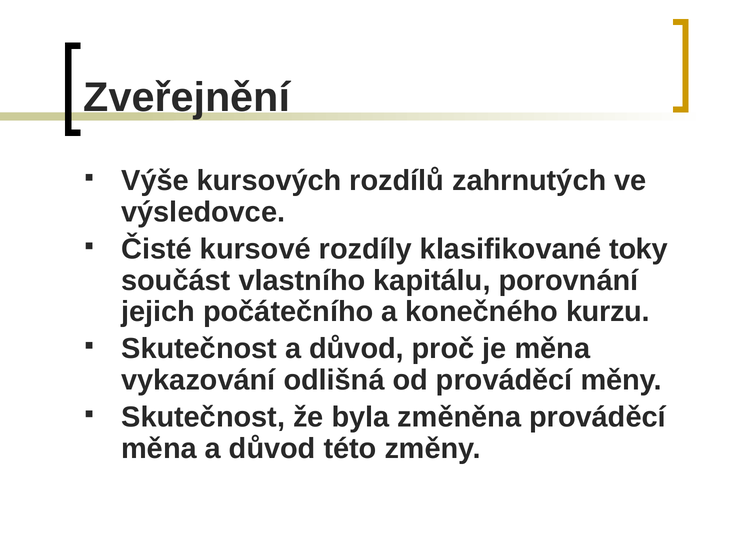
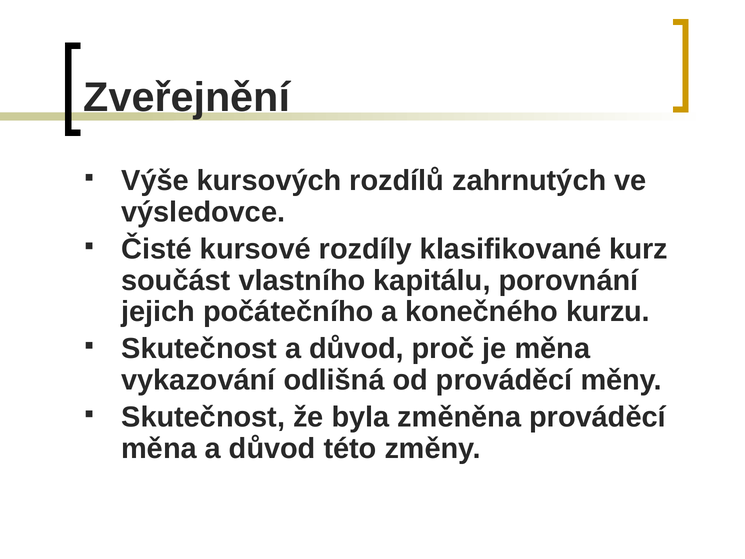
toky: toky -> kurz
